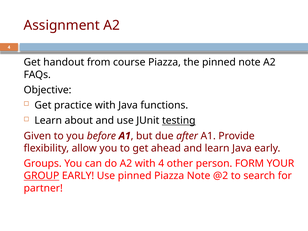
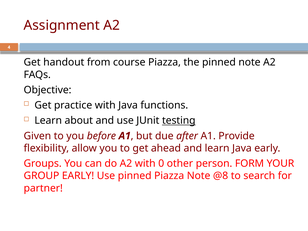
with 4: 4 -> 0
GROUP underline: present -> none
@2: @2 -> @8
